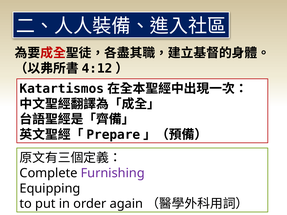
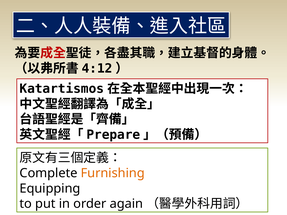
Furnishing colour: purple -> orange
